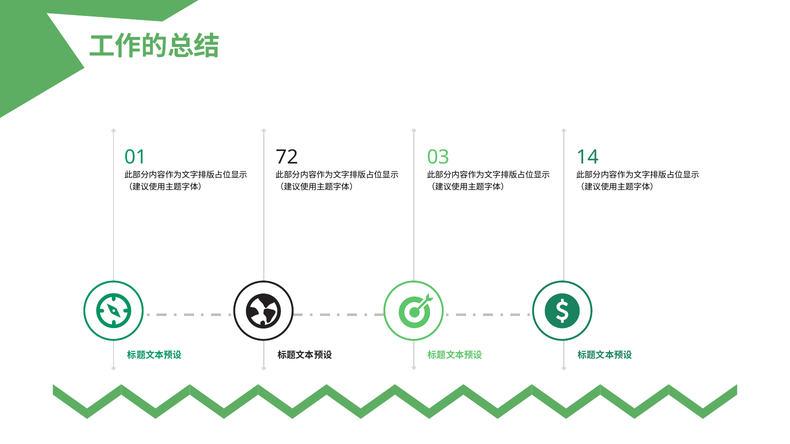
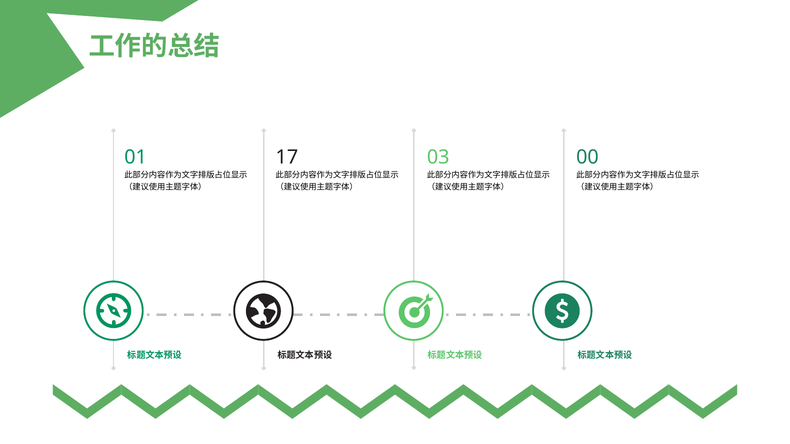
72: 72 -> 17
14: 14 -> 00
